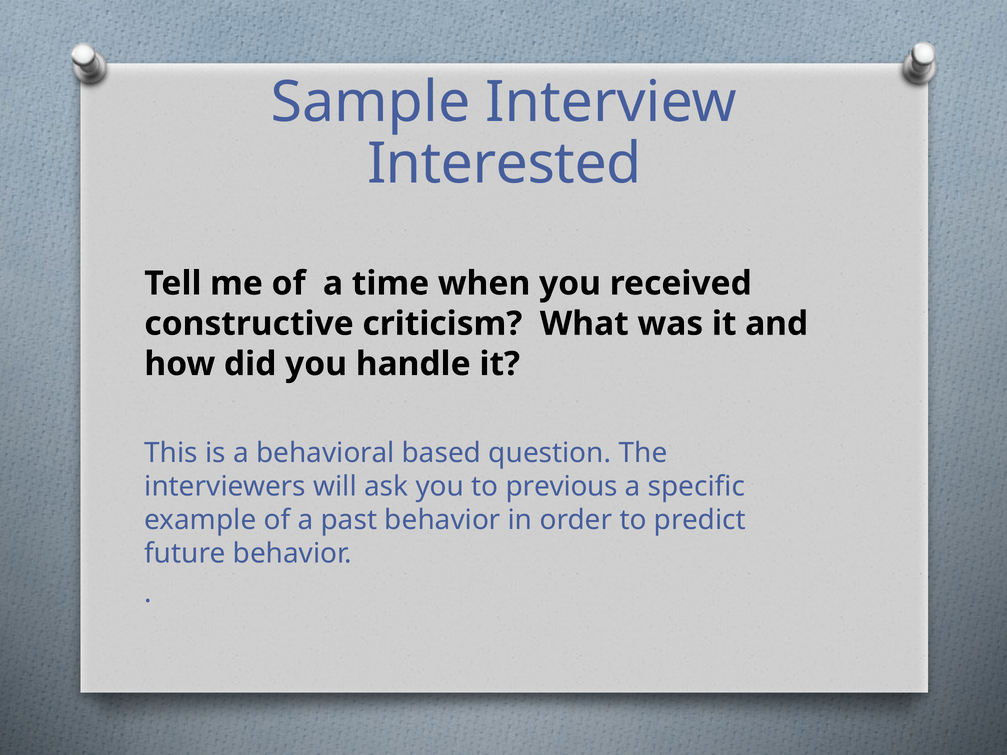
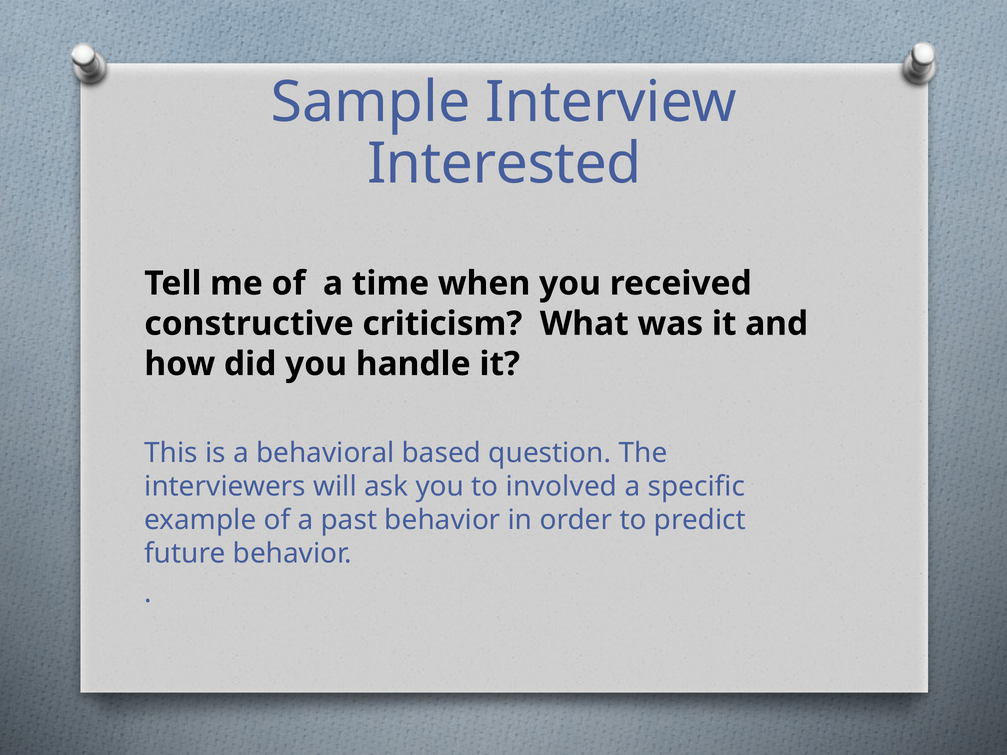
previous: previous -> involved
